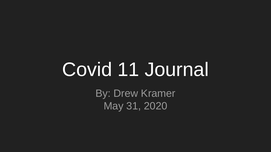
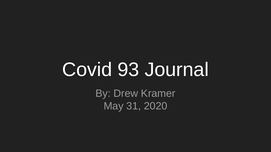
11: 11 -> 93
